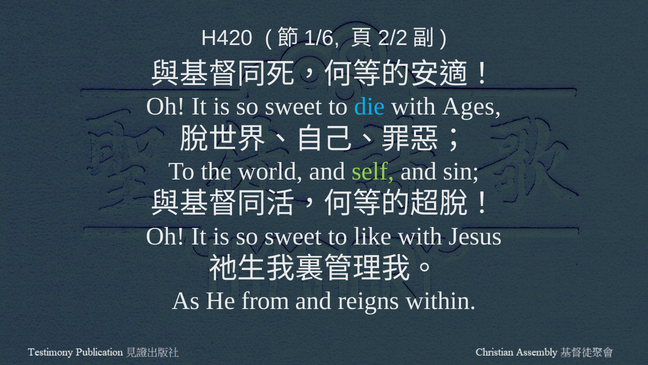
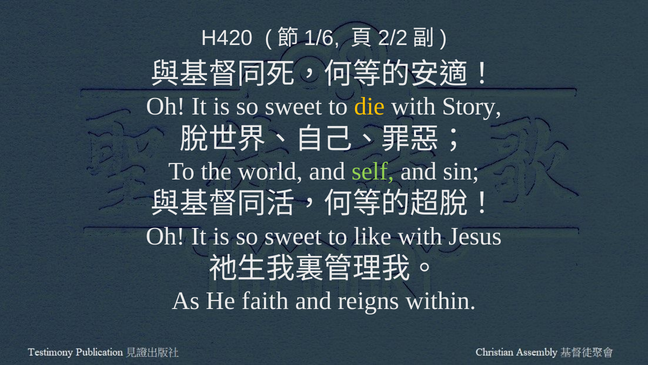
die colour: light blue -> yellow
Ages: Ages -> Story
from: from -> faith
